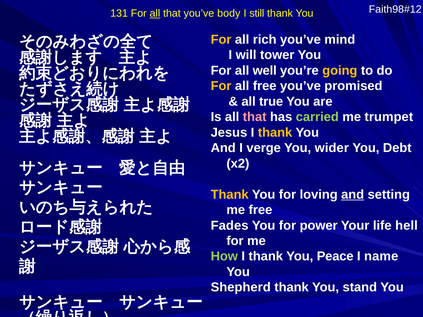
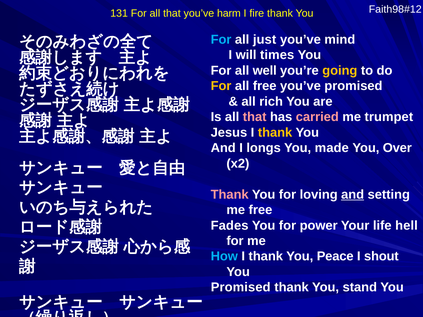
all at (155, 13) underline: present -> none
body: body -> harm
still: still -> fire
For at (221, 40) colour: yellow -> light blue
rich: rich -> just
tower: tower -> times
true: true -> rich
carried colour: light green -> pink
verge: verge -> longs
wider: wider -> made
Debt: Debt -> Over
Thank at (230, 195) colour: yellow -> pink
How colour: light green -> light blue
name: name -> shout
Shepherd at (241, 288): Shepherd -> Promised
